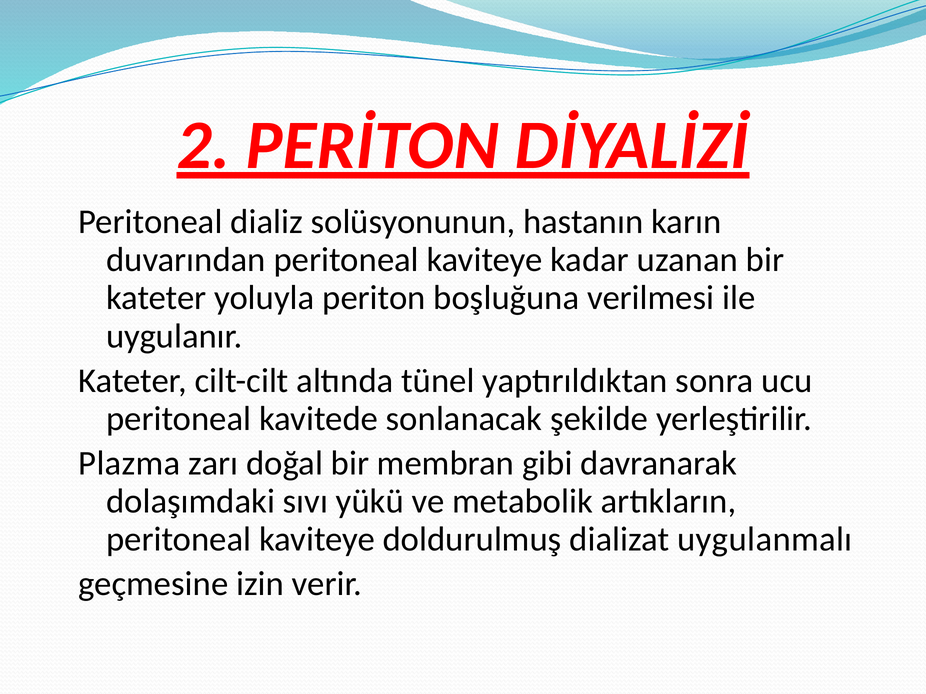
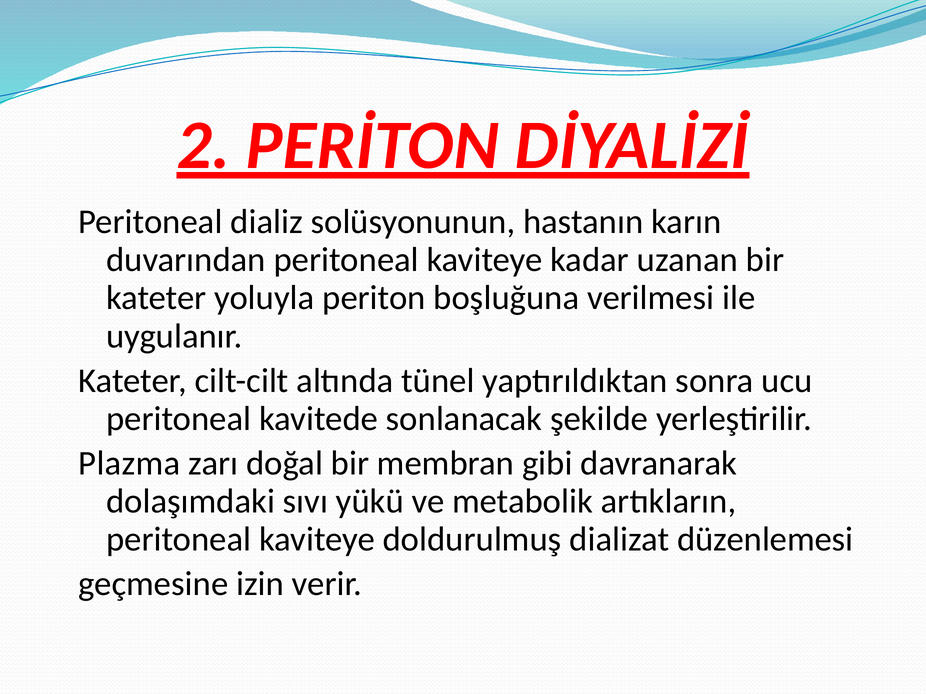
uygulanmalı: uygulanmalı -> düzenlemesi
